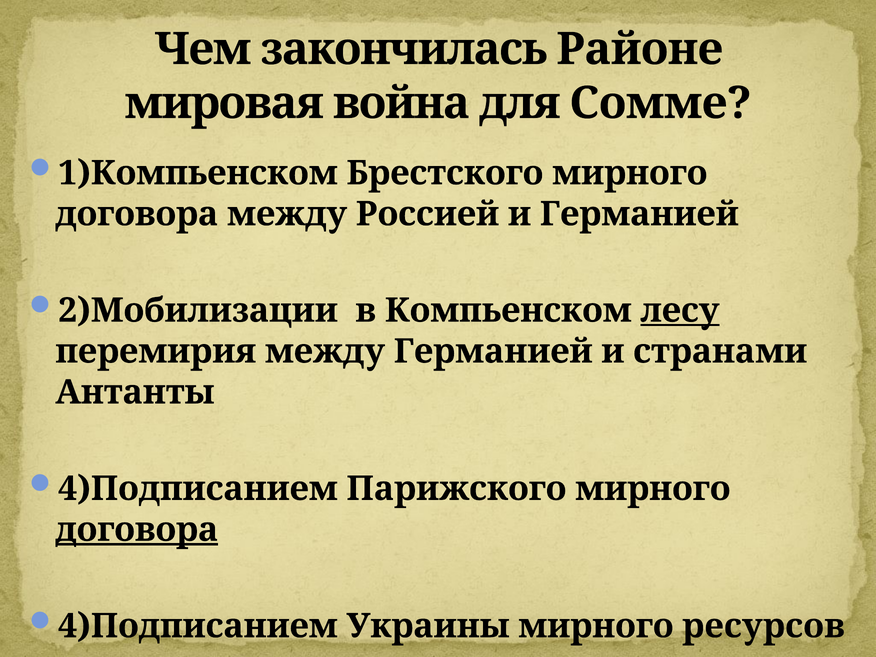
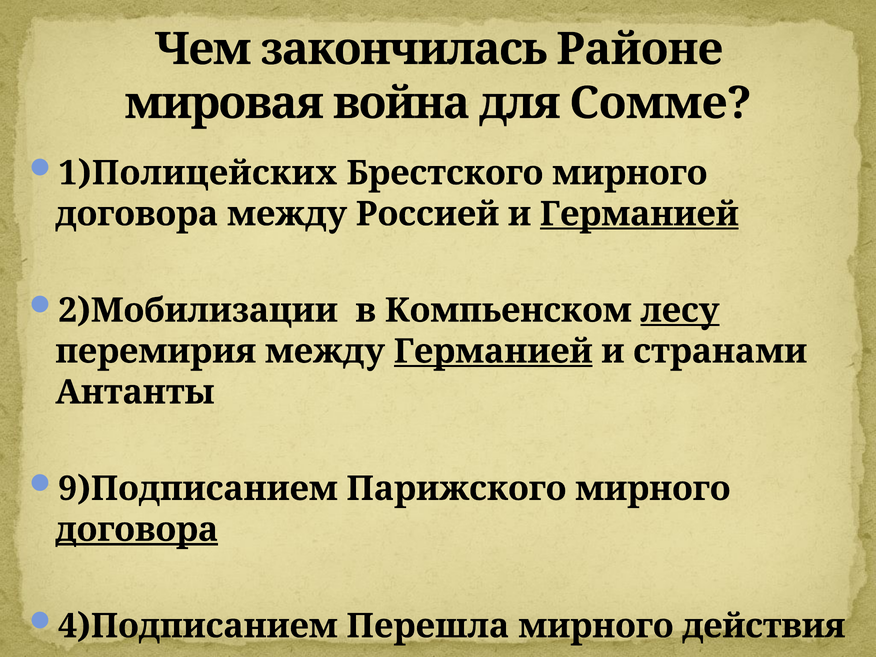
1)Компьенском: 1)Компьенском -> 1)Полицейских
Германией at (639, 214) underline: none -> present
Германией at (493, 351) underline: none -> present
4)Подписанием at (198, 489): 4)Подписанием -> 9)Подписанием
Украины: Украины -> Перешла
ресурсов: ресурсов -> действия
